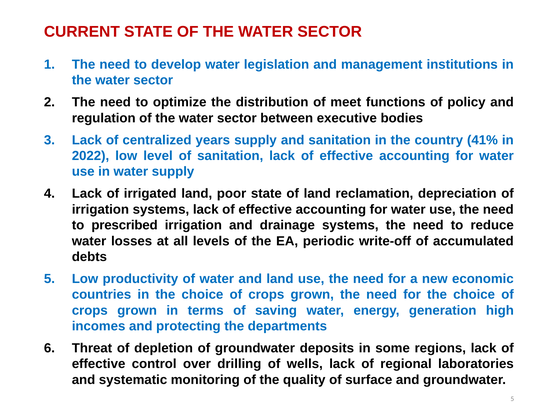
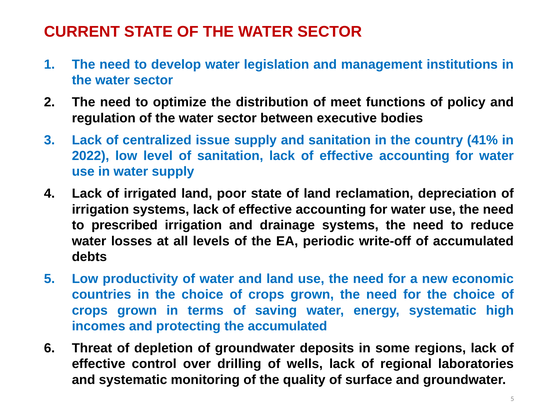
years: years -> issue
energy generation: generation -> systematic
the departments: departments -> accumulated
